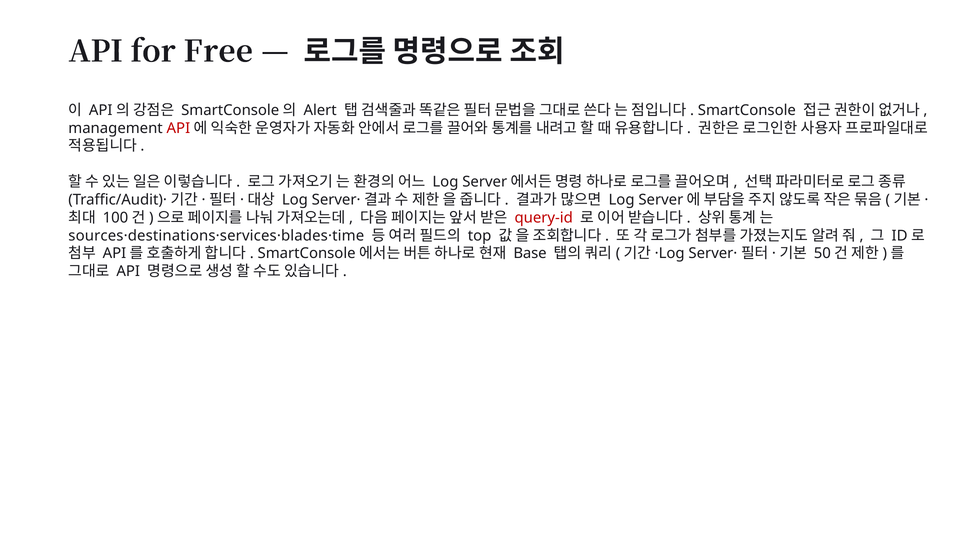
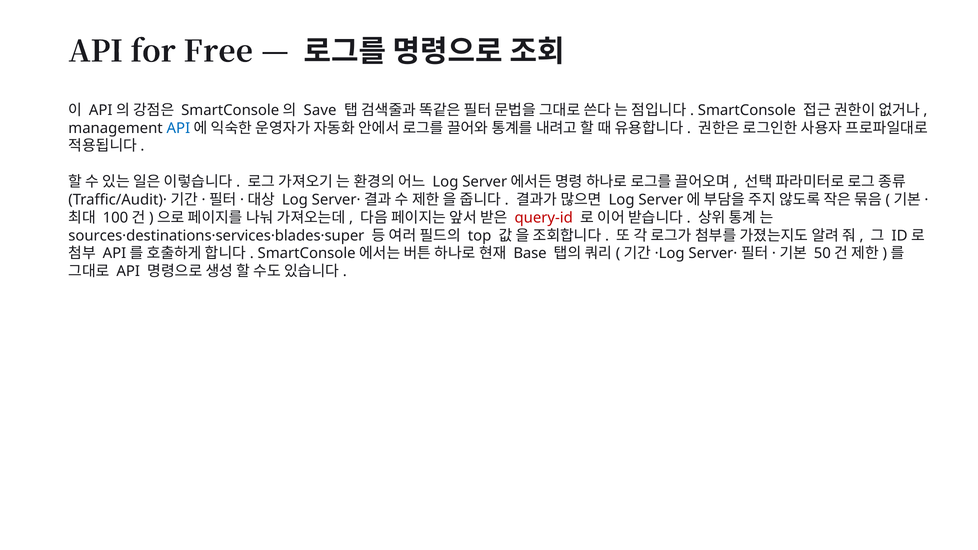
Alert: Alert -> Save
API at (178, 128) colour: red -> blue
sources·destinations·services·blades·time: sources·destinations·services·blades·time -> sources·destinations·services·blades·super
